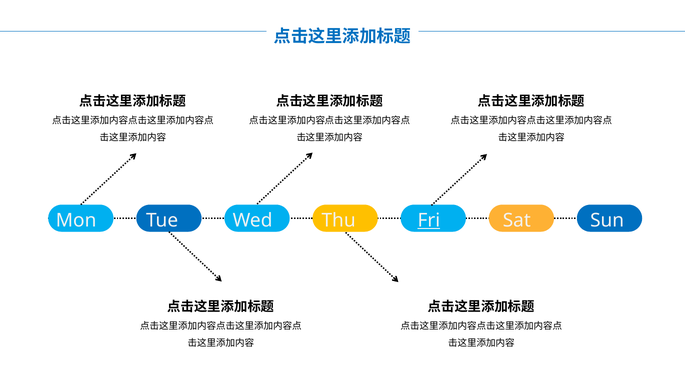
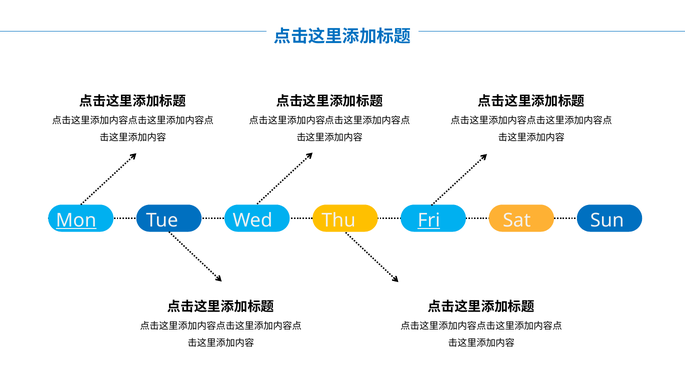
Mon underline: none -> present
